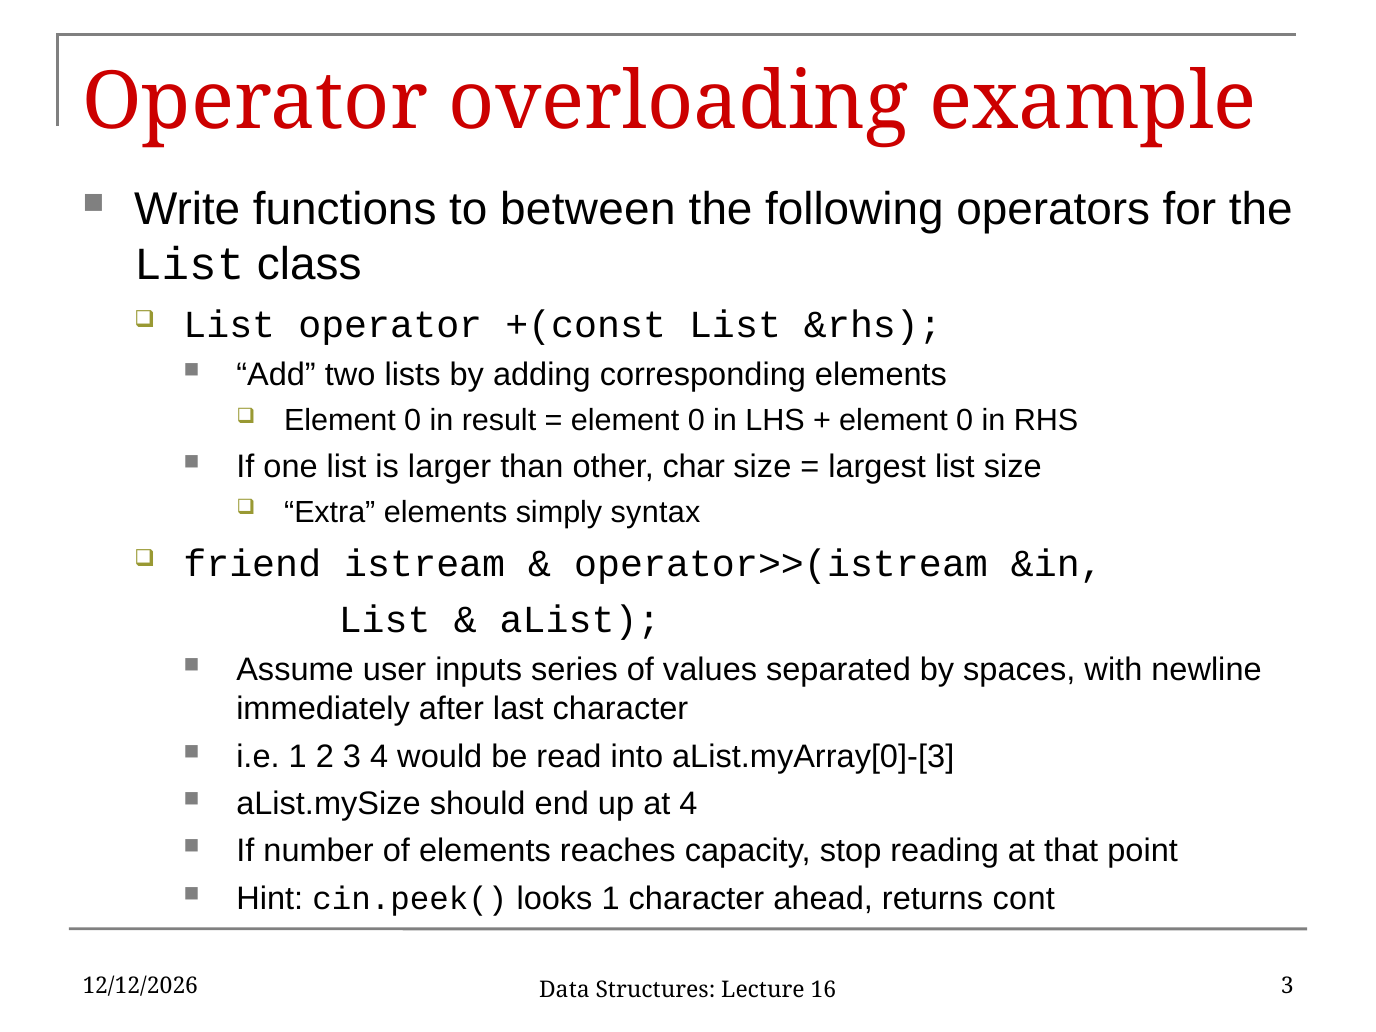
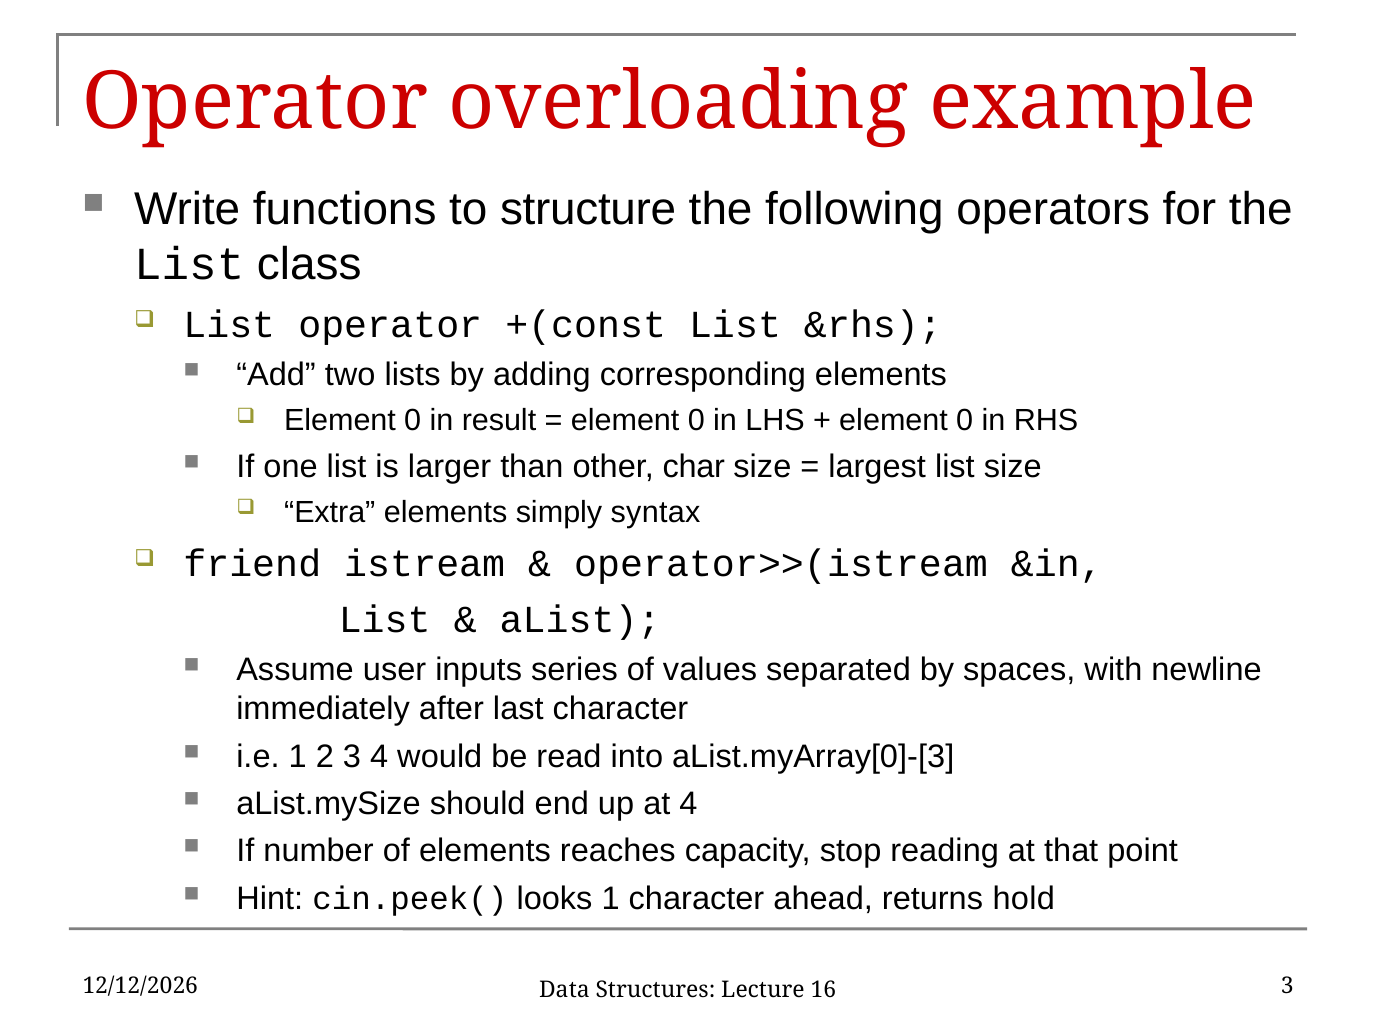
between: between -> structure
cont: cont -> hold
